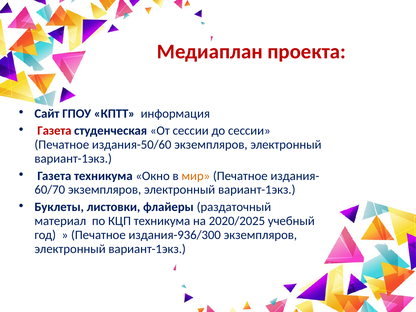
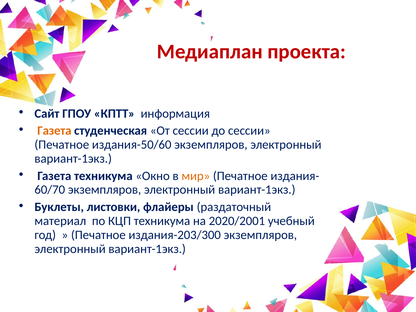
Газета at (54, 131) colour: red -> orange
2020/2025: 2020/2025 -> 2020/2001
издания-936/300: издания-936/300 -> издания-203/300
